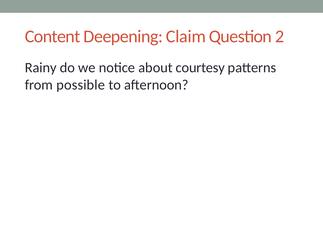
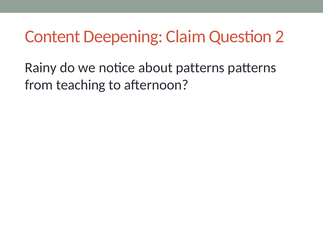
about courtesy: courtesy -> patterns
possible: possible -> teaching
